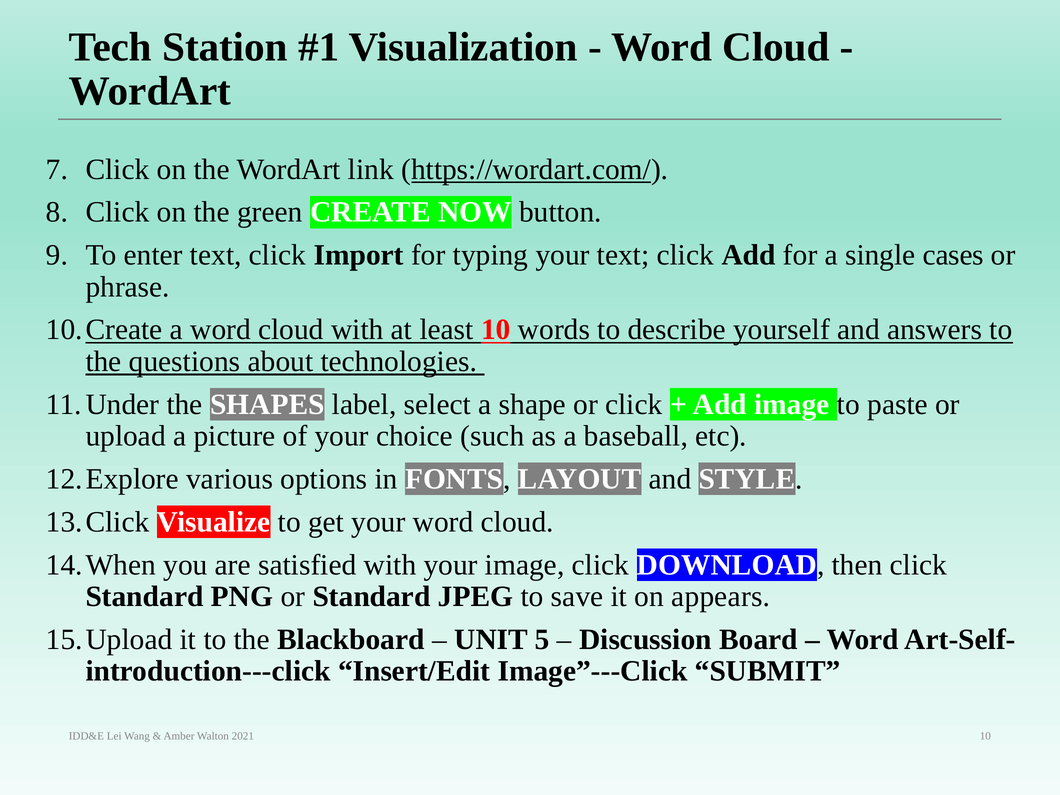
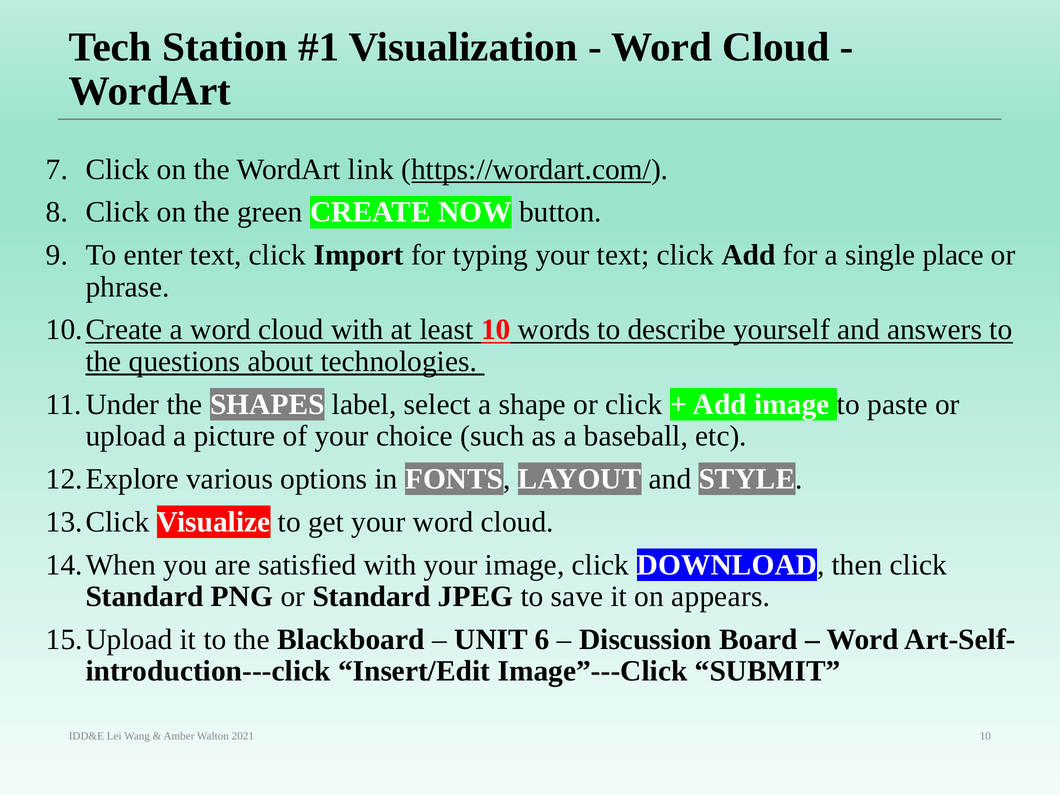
cases: cases -> place
5: 5 -> 6
